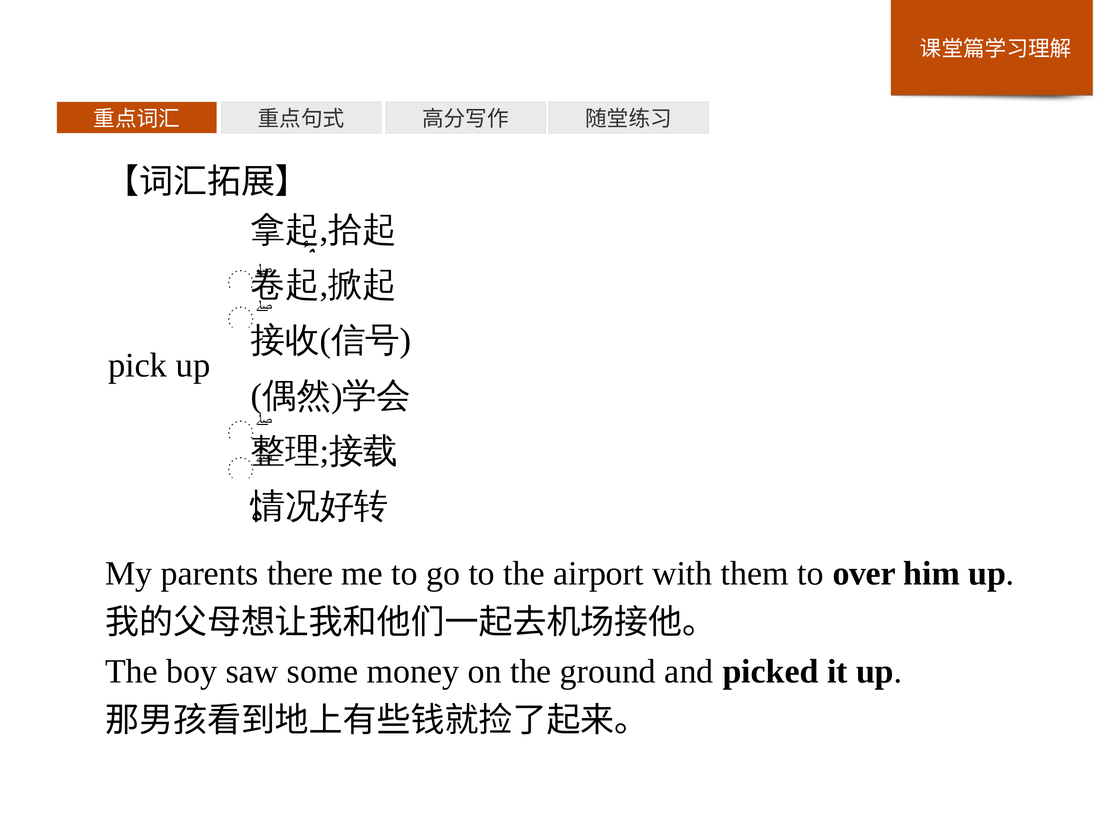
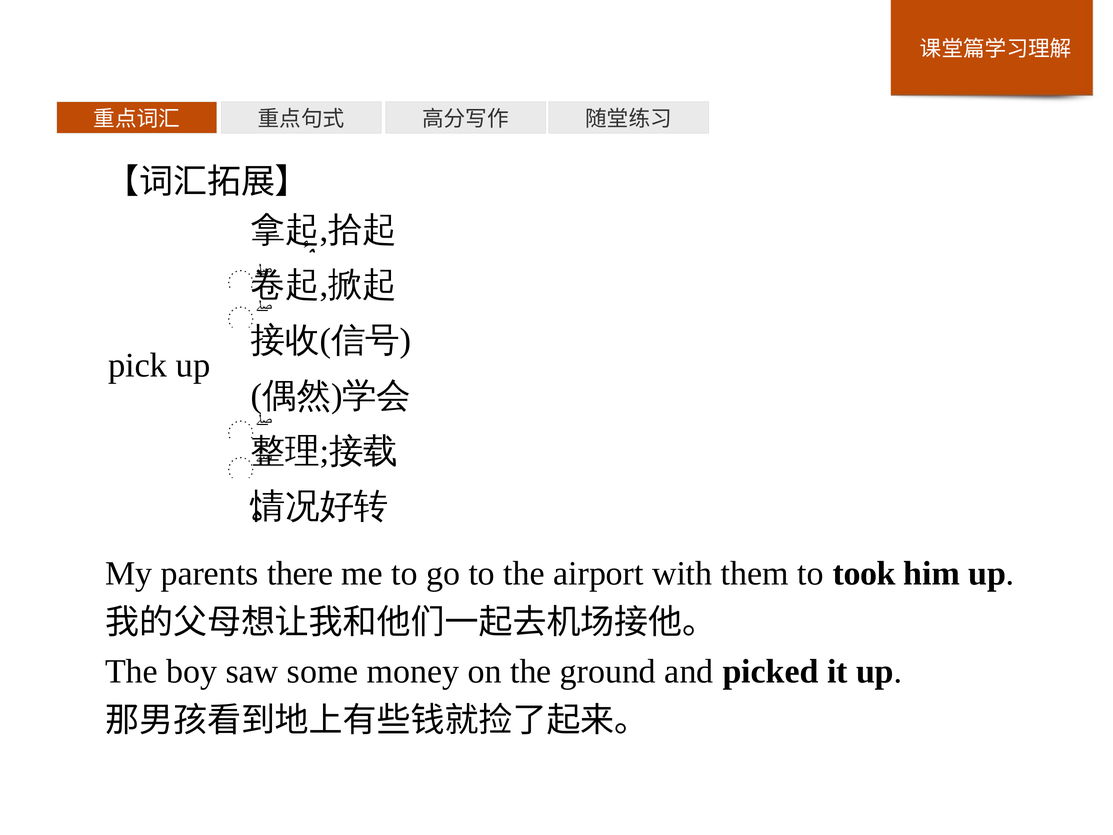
over: over -> took
